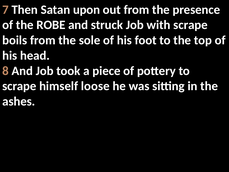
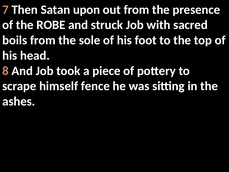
with scrape: scrape -> sacred
loose: loose -> fence
